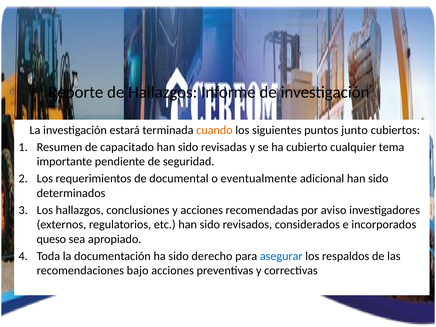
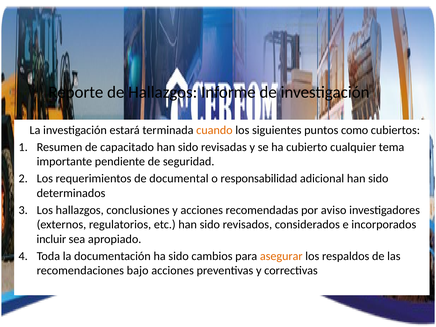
junto: junto -> como
eventualmente: eventualmente -> responsabilidad
queso: queso -> incluir
derecho: derecho -> cambios
asegurar colour: blue -> orange
